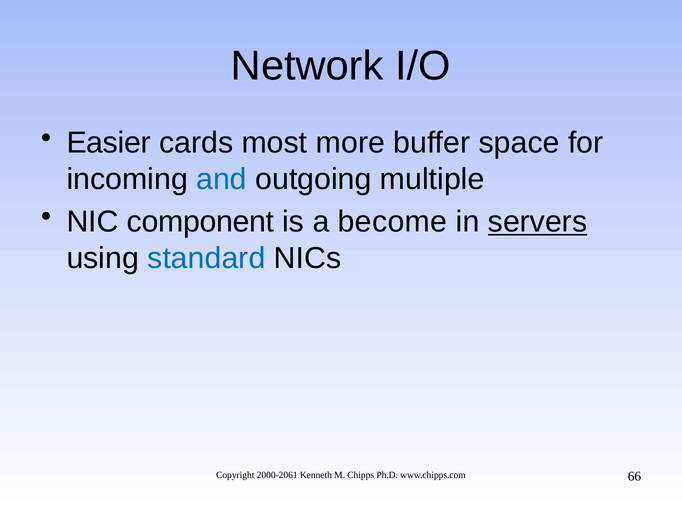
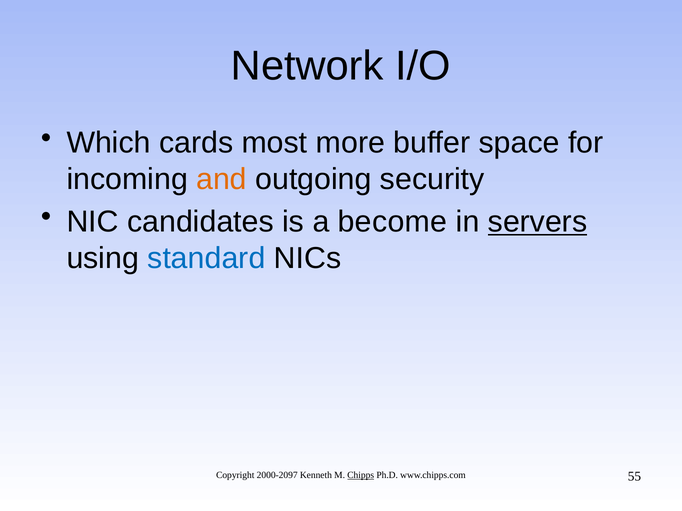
Easier: Easier -> Which
and colour: blue -> orange
multiple: multiple -> security
component: component -> candidates
2000-2061: 2000-2061 -> 2000-2097
Chipps underline: none -> present
66: 66 -> 55
